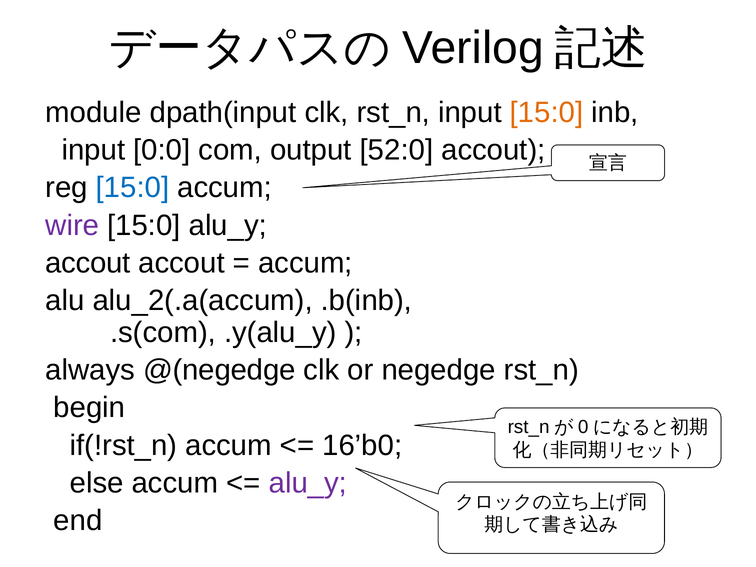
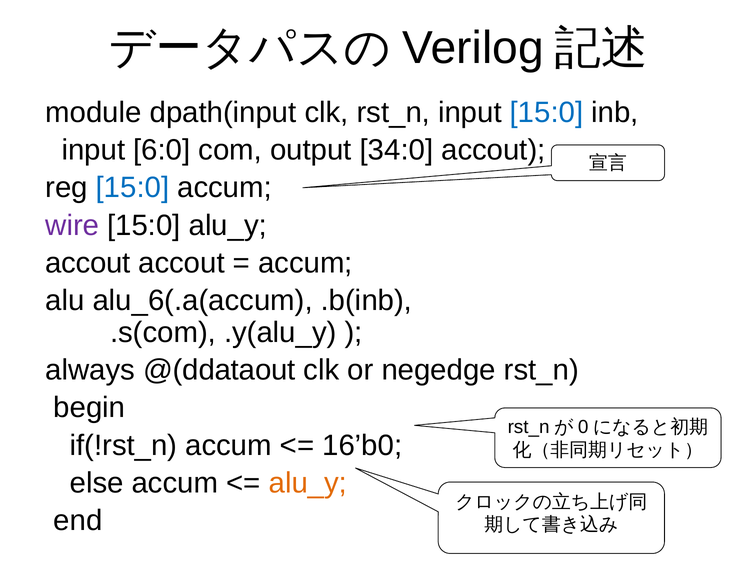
15:0 at (547, 112) colour: orange -> blue
0:0: 0:0 -> 6:0
52:0: 52:0 -> 34:0
alu_2(.a(accum: alu_2(.a(accum -> alu_6(.a(accum
@(negedge: @(negedge -> @(ddataout
alu_y at (308, 483) colour: purple -> orange
